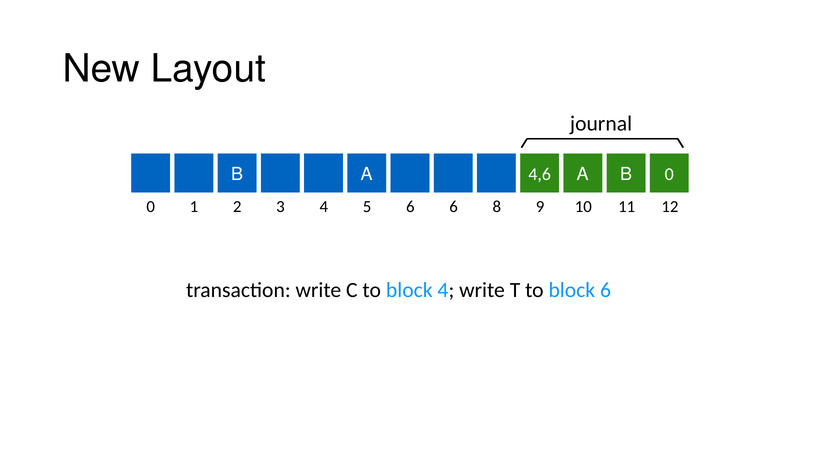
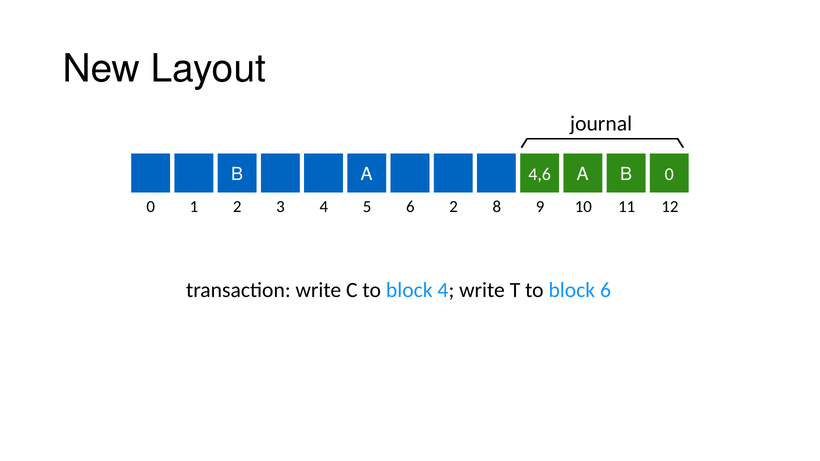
4 6: 6 -> 2
